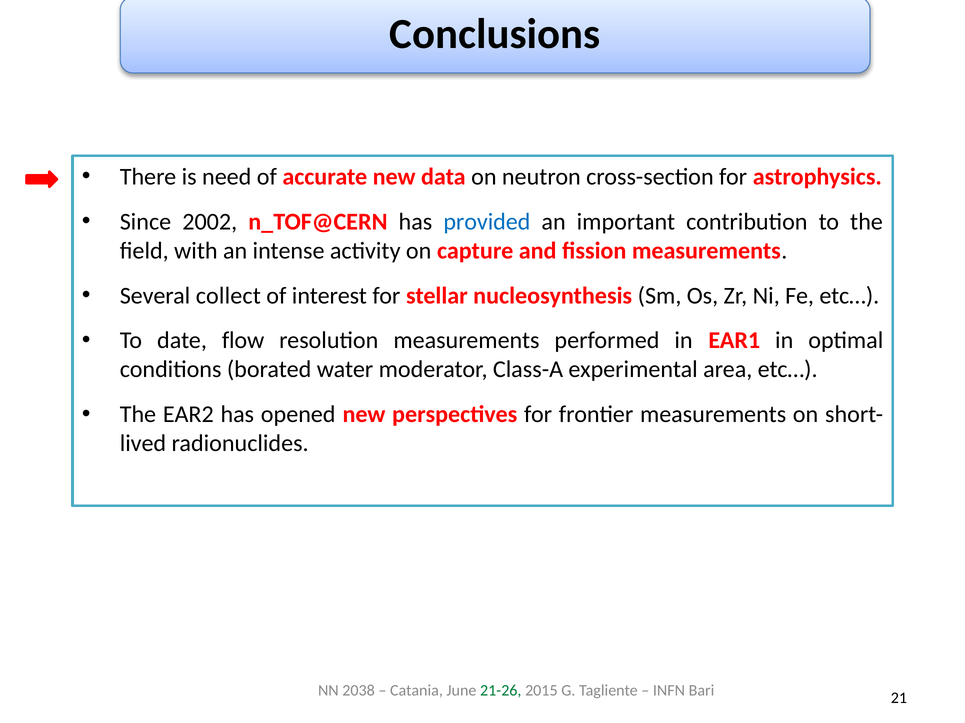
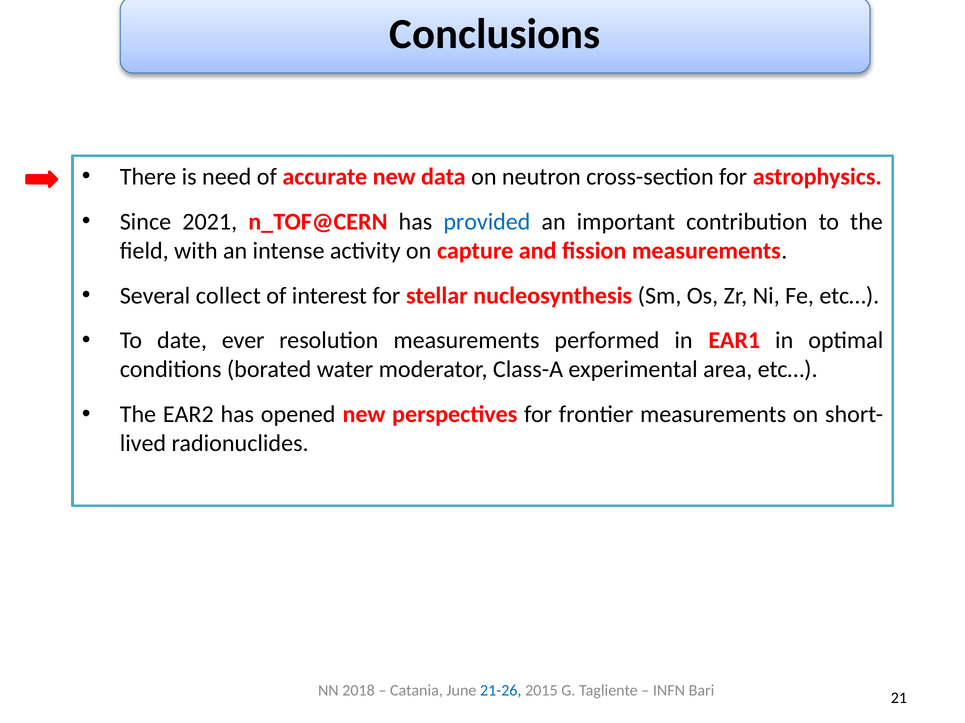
2002: 2002 -> 2021
flow: flow -> ever
2038: 2038 -> 2018
21-26 colour: green -> blue
